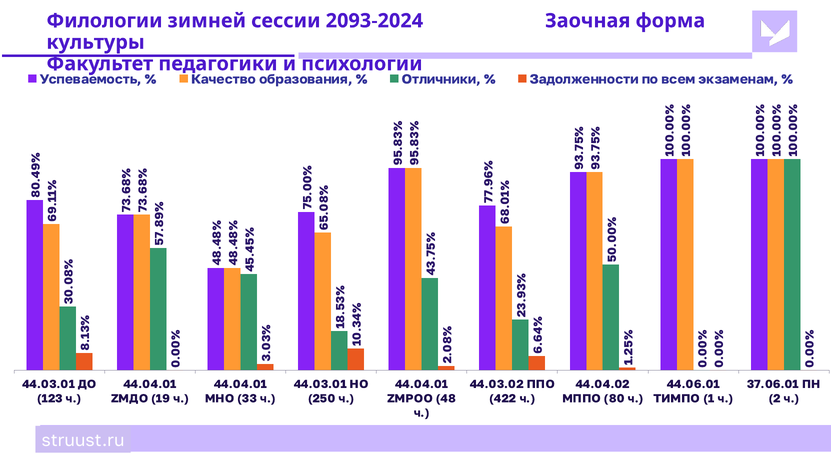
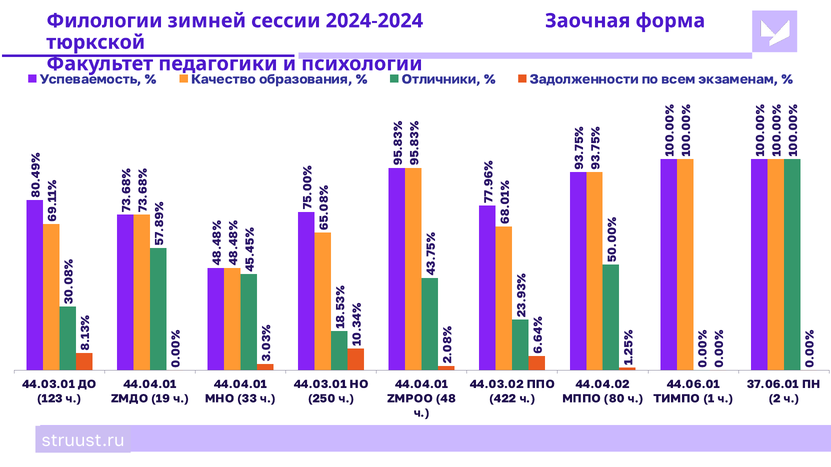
2093-2024: 2093-2024 -> 2024-2024
культуры: культуры -> тюркской
